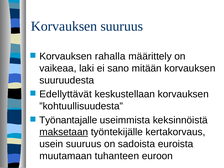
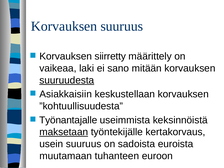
rahalla: rahalla -> siirretty
suuruudesta underline: none -> present
Edellyttävät: Edellyttävät -> Asiakkaisiin
